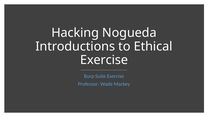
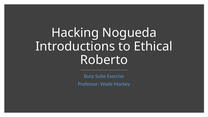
Exercise at (104, 60): Exercise -> Roberto
